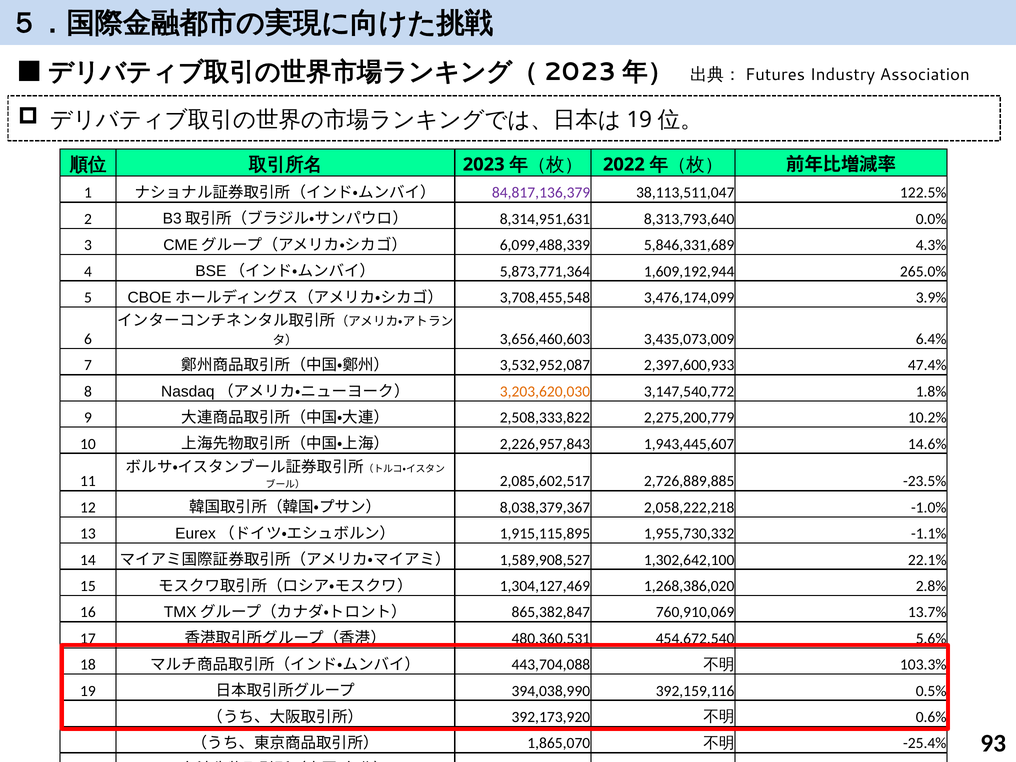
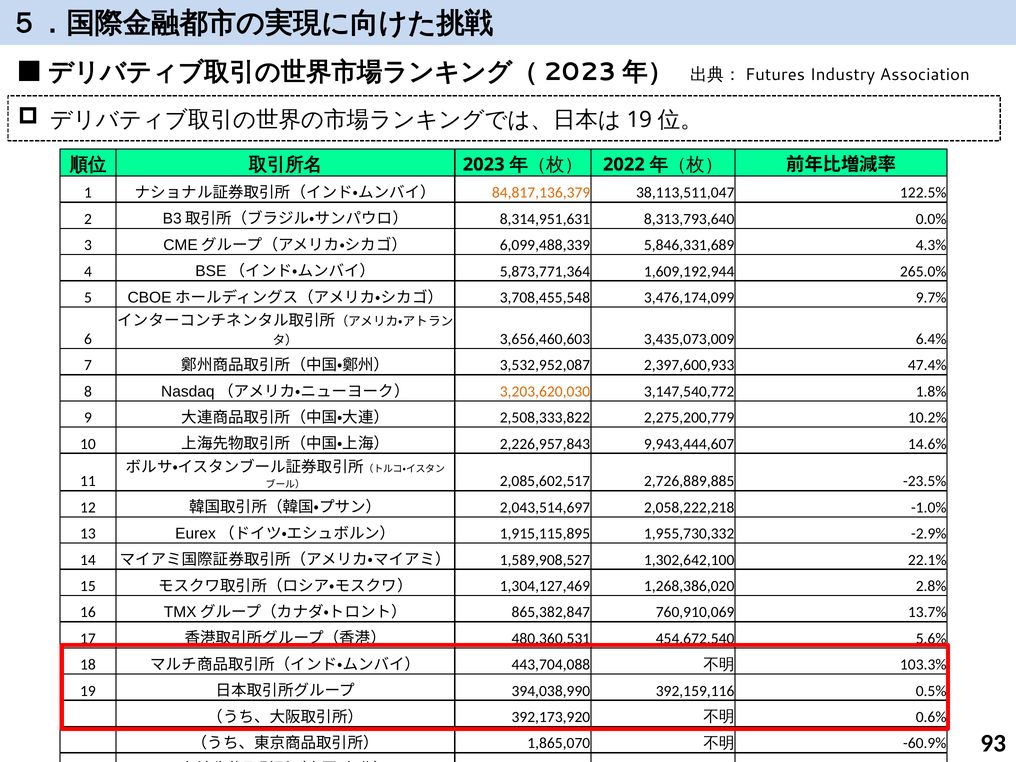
84,817,136,379 colour: purple -> orange
3.9%: 3.9% -> 9.7%
1,943,445,607: 1,943,445,607 -> 9,943,444,607
8,038,379,367: 8,038,379,367 -> 2,043,514,697
-1.1%: -1.1% -> -2.9%
-25.4%: -25.4% -> -60.9%
